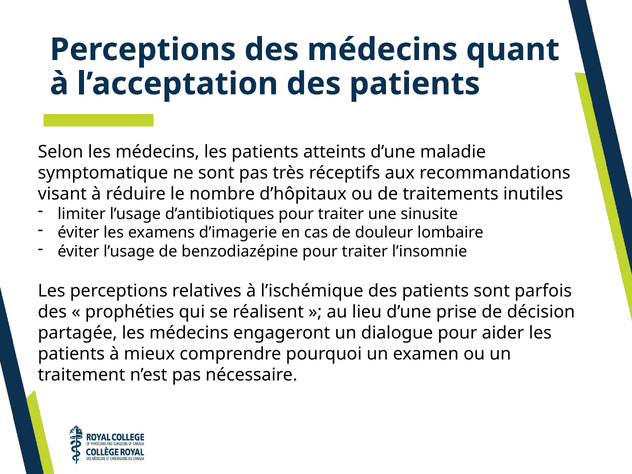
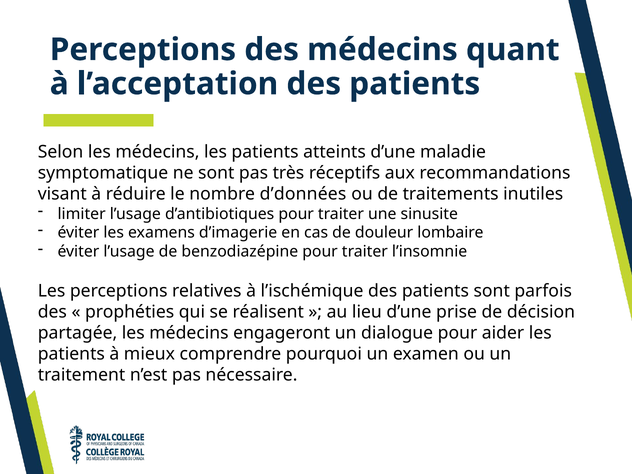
d’hôpitaux: d’hôpitaux -> d’données
